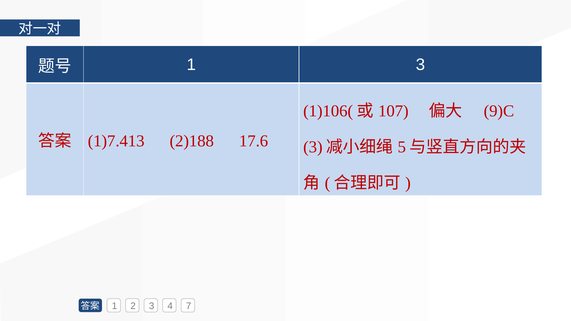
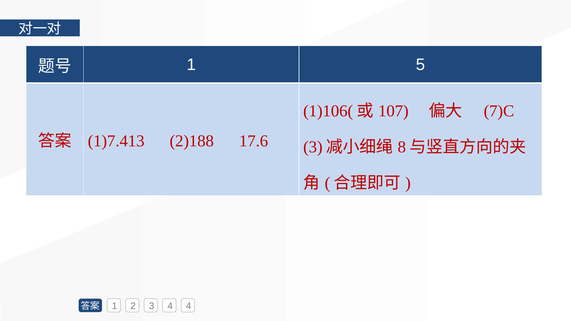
1 3: 3 -> 5
9)C: 9)C -> 7)C
5: 5 -> 8
7 at (189, 306): 7 -> 4
